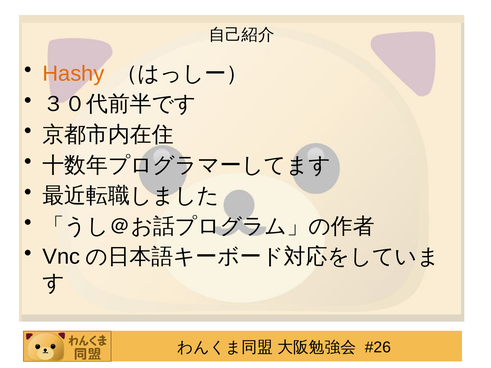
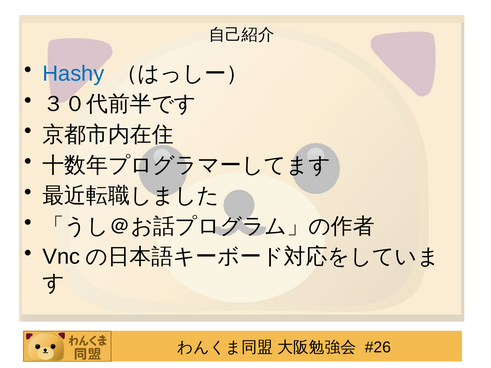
Hashy colour: orange -> blue
